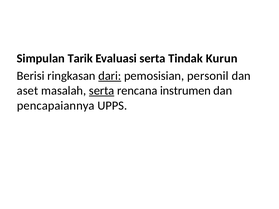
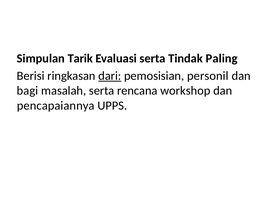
Kurun: Kurun -> Paling
aset: aset -> bagi
serta at (102, 91) underline: present -> none
instrumen: instrumen -> workshop
